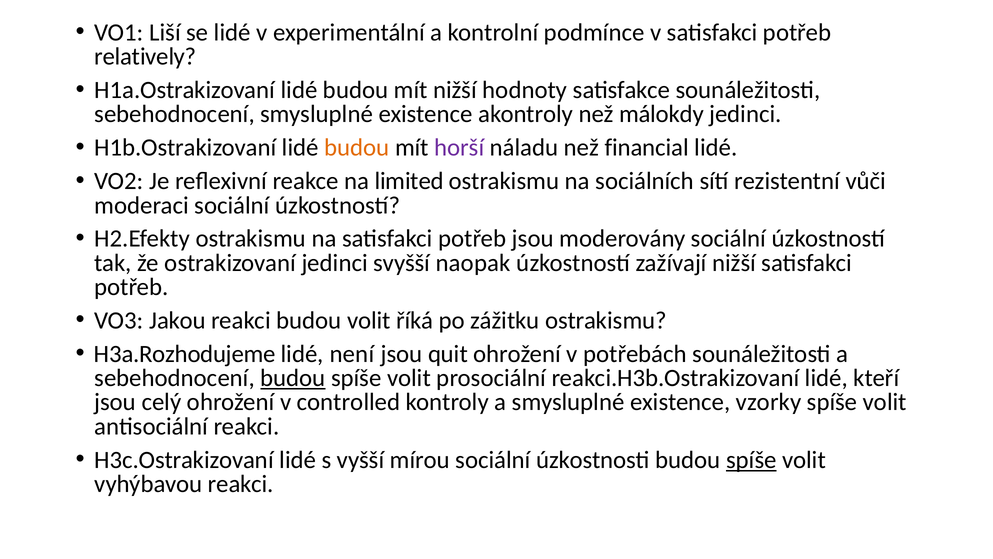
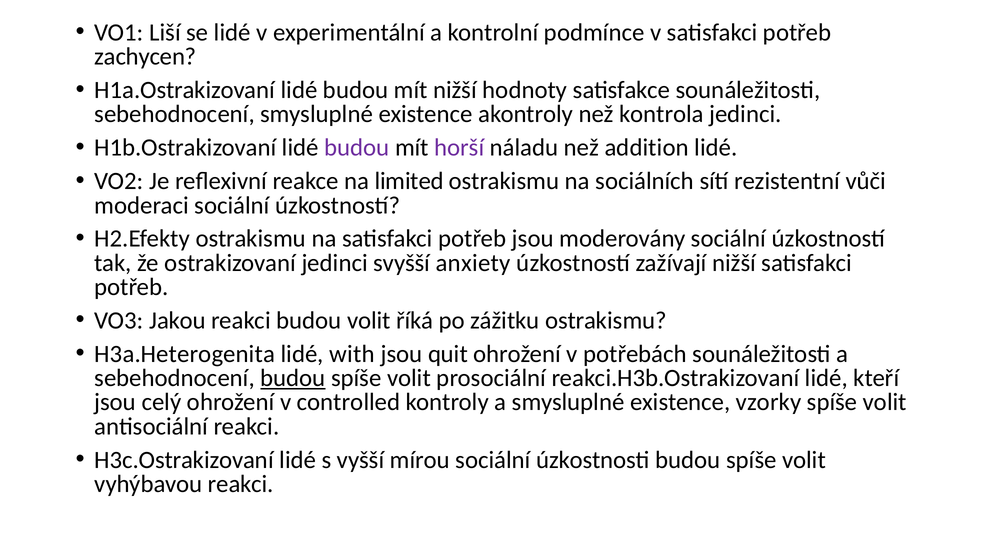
relatively: relatively -> zachycen
málokdy: málokdy -> kontrola
budou at (357, 148) colour: orange -> purple
financial: financial -> addition
naopak: naopak -> anxiety
H3a.Rozhodujeme: H3a.Rozhodujeme -> H3a.Heterogenita
není: není -> with
spíše at (751, 459) underline: present -> none
